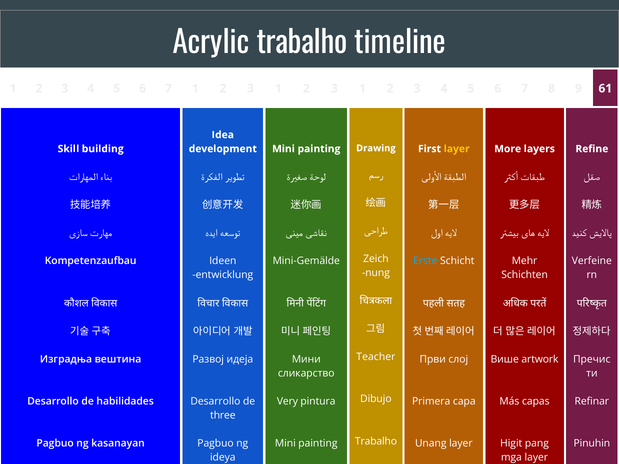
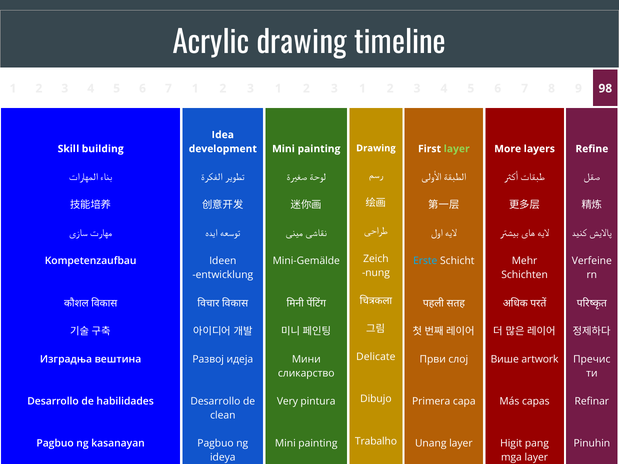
Acrylic trabalho: trabalho -> drawing
61: 61 -> 98
layer at (457, 149) colour: yellow -> light green
Teacher: Teacher -> Delicate
three: three -> clean
